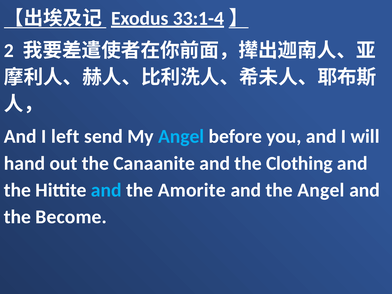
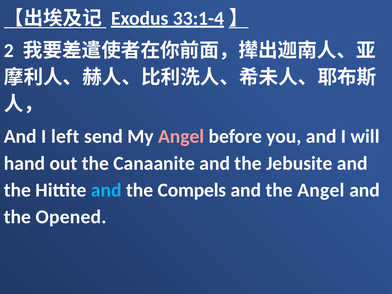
Angel at (181, 137) colour: light blue -> pink
Clothing: Clothing -> Jebusite
Amorite: Amorite -> Compels
Become: Become -> Opened
